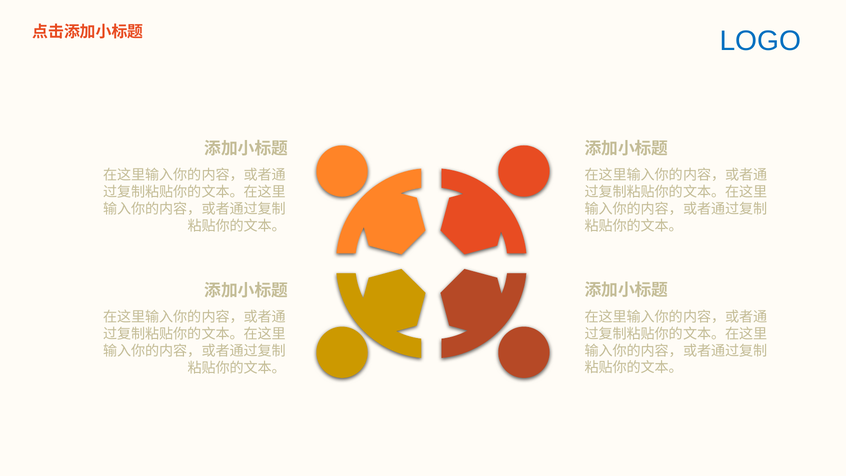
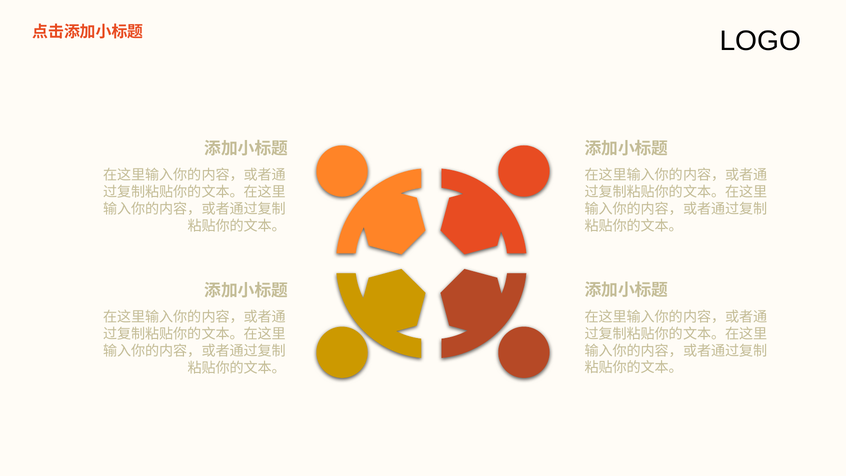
LOGO colour: blue -> black
